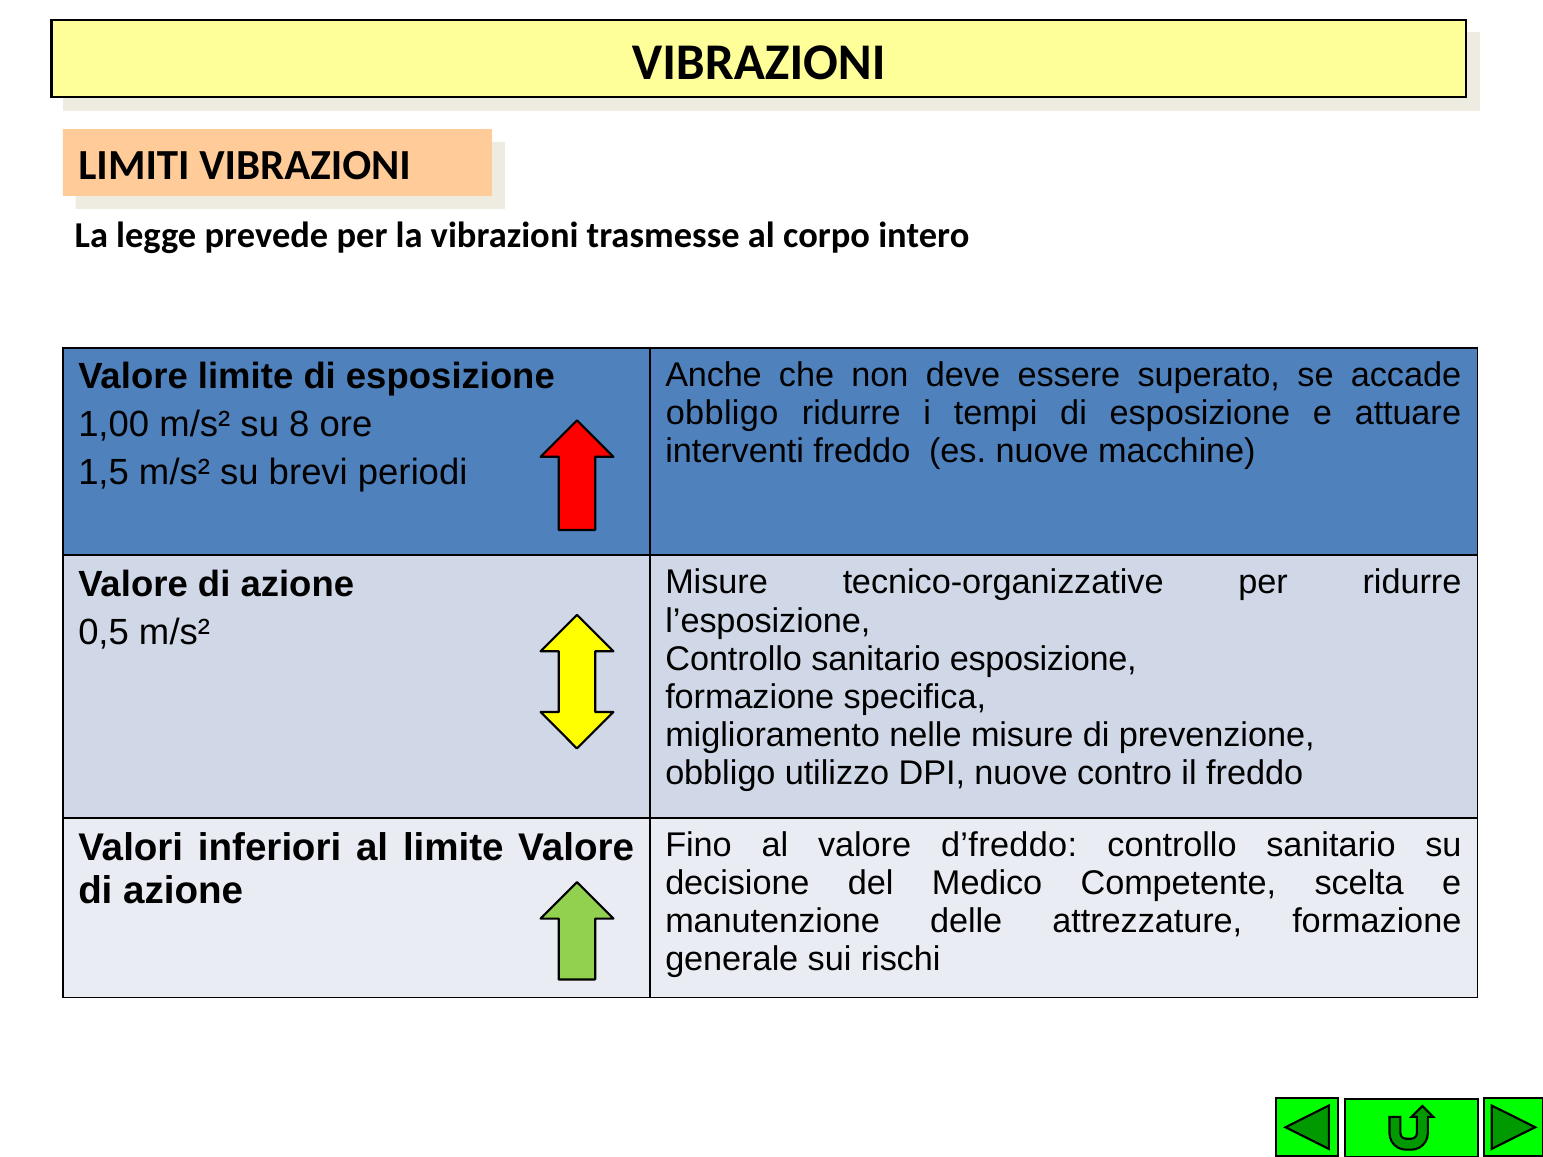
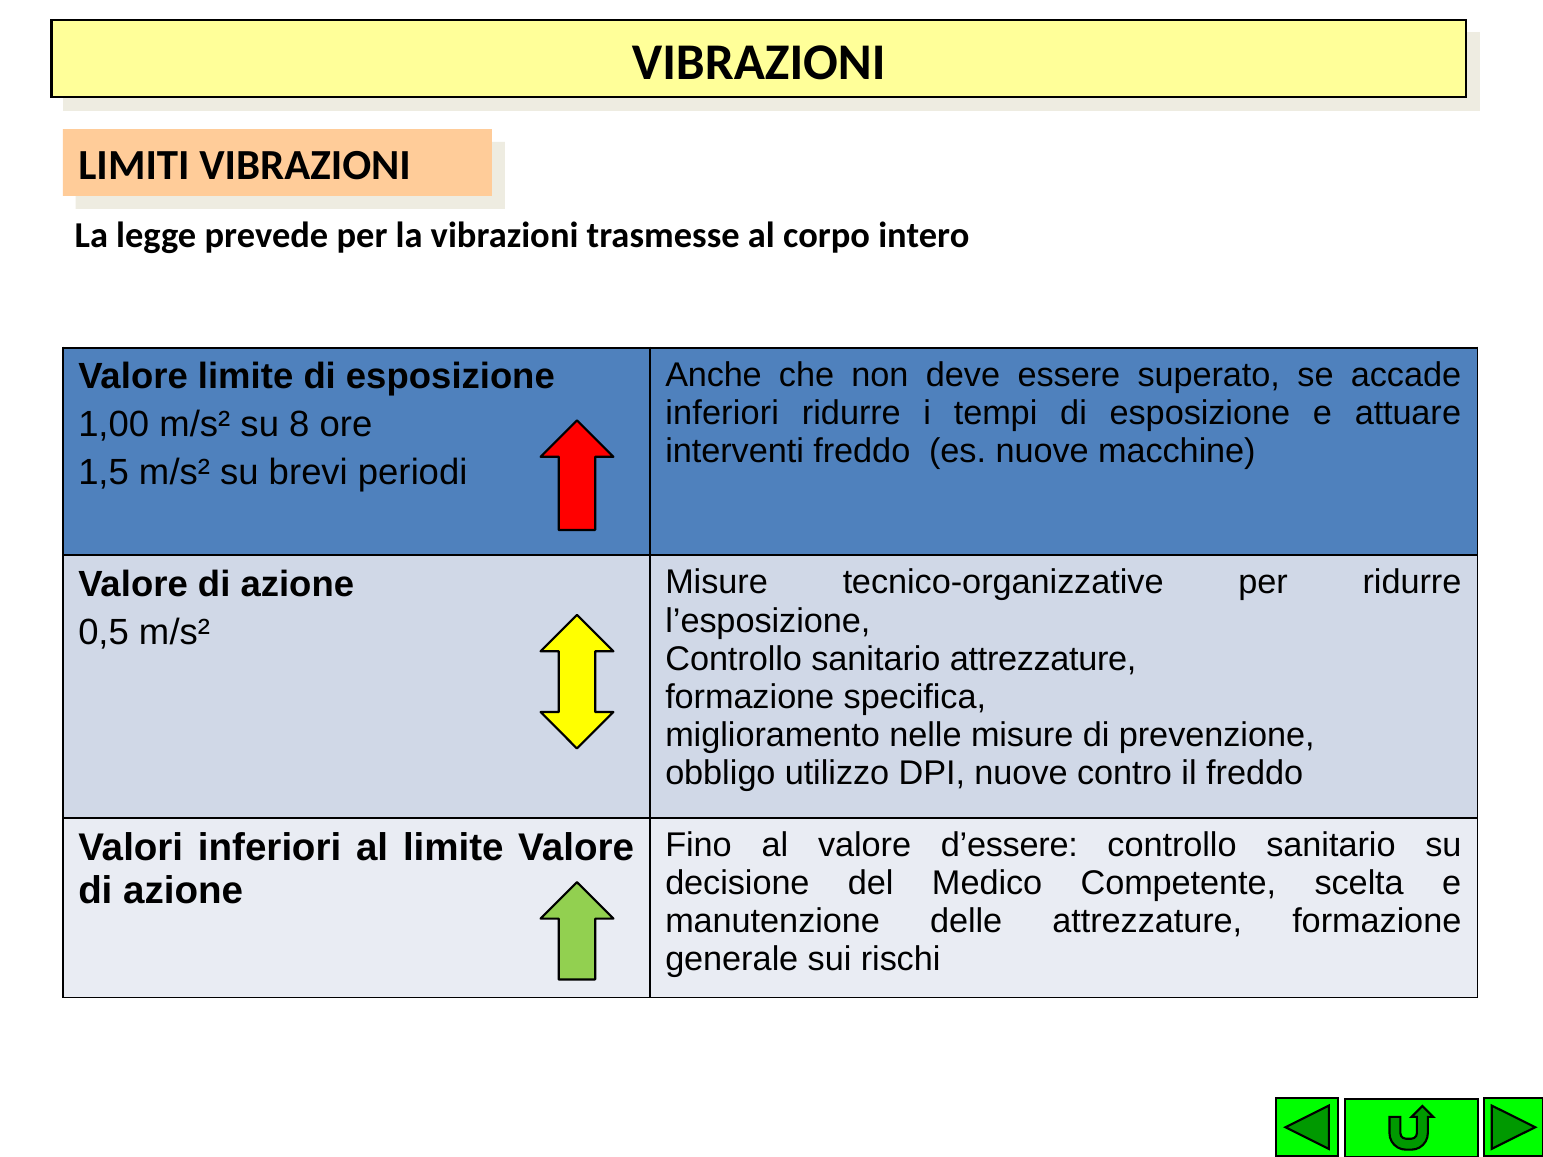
obbligo at (722, 413): obbligo -> inferiori
sanitario esposizione: esposizione -> attrezzature
d’freddo: d’freddo -> d’essere
